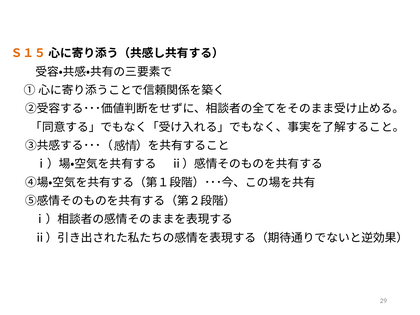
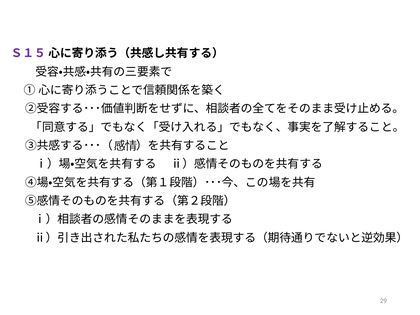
Ｓ１５ colour: orange -> purple
